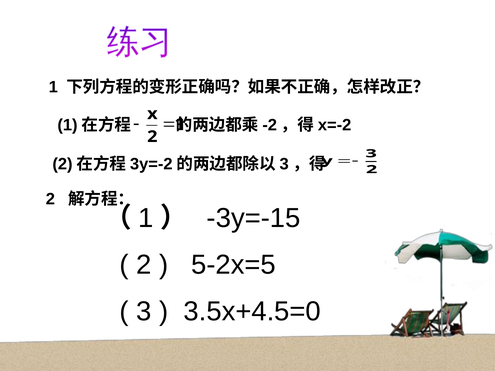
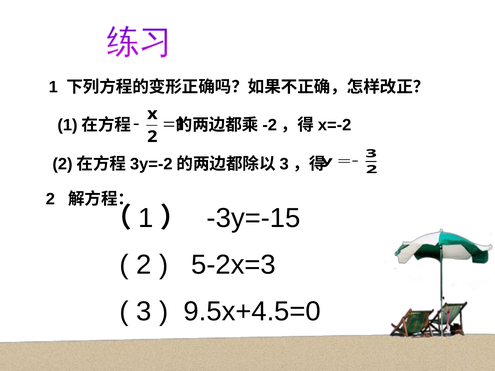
5-2x=5: 5-2x=5 -> 5-2x=3
3.5x+4.5=0: 3.5x+4.5=0 -> 9.5x+4.5=0
